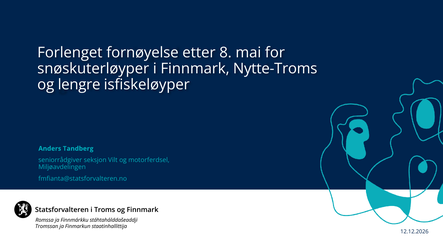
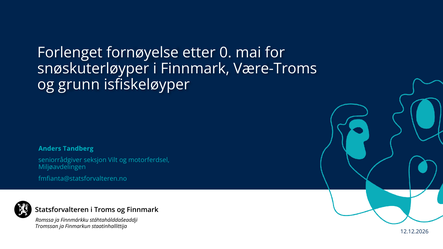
8: 8 -> 0
Nytte-Troms: Nytte-Troms -> Være-Troms
lengre: lengre -> grunn
